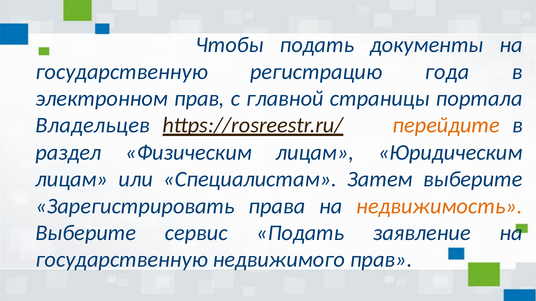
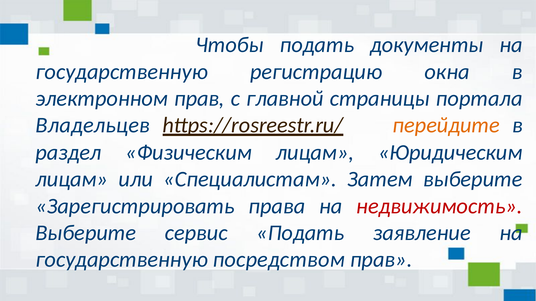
года: года -> окна
недвижимость colour: orange -> red
недвижимого: недвижимого -> посредством
